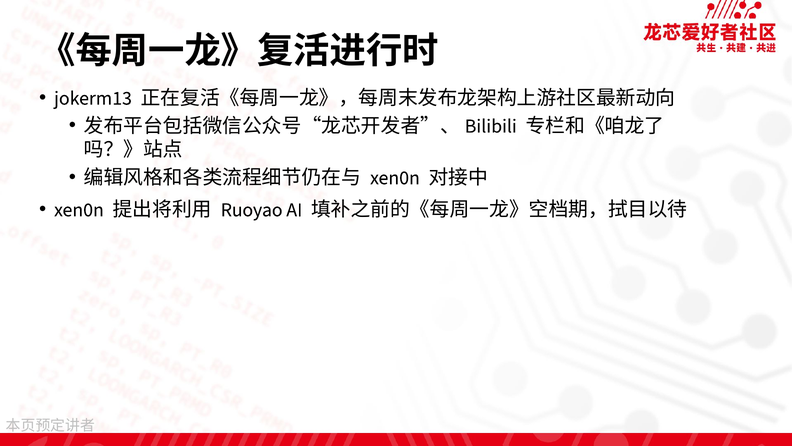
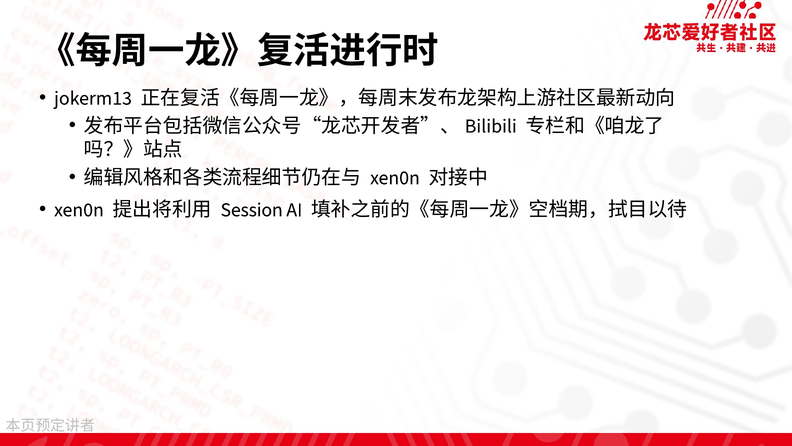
Ruoyao: Ruoyao -> Session
